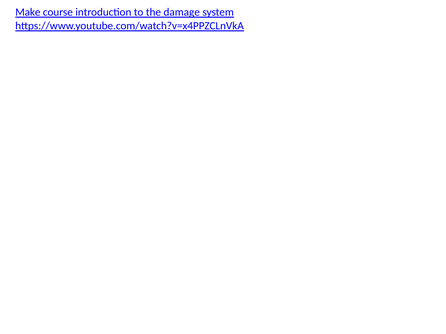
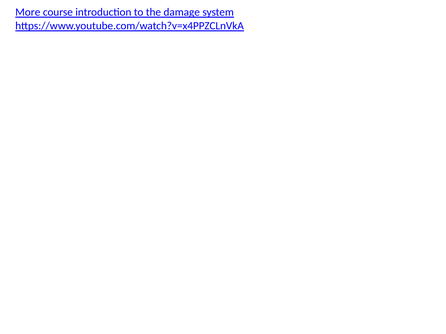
Make: Make -> More
